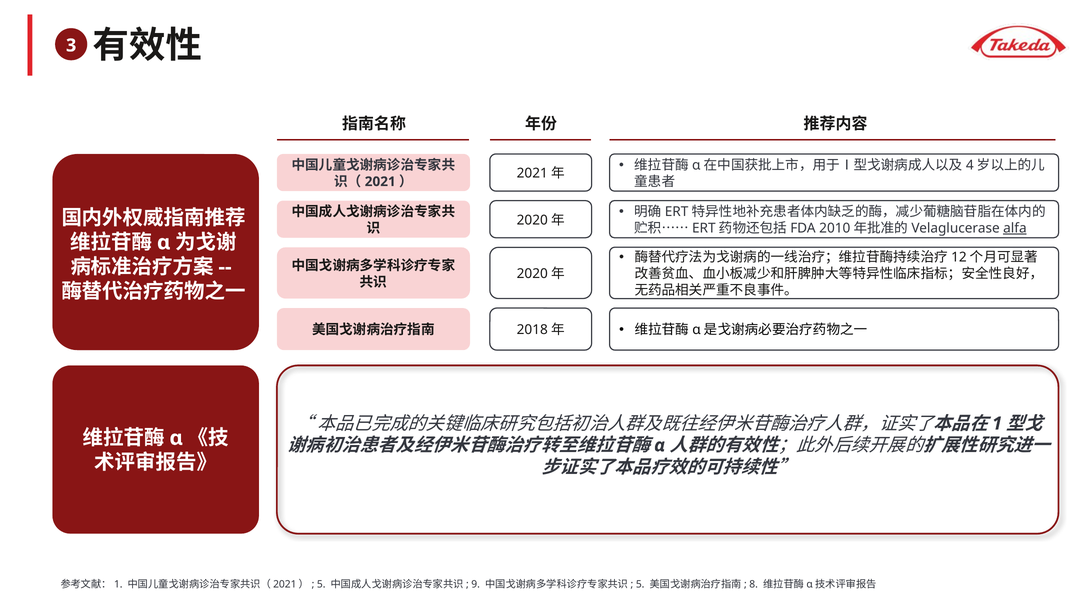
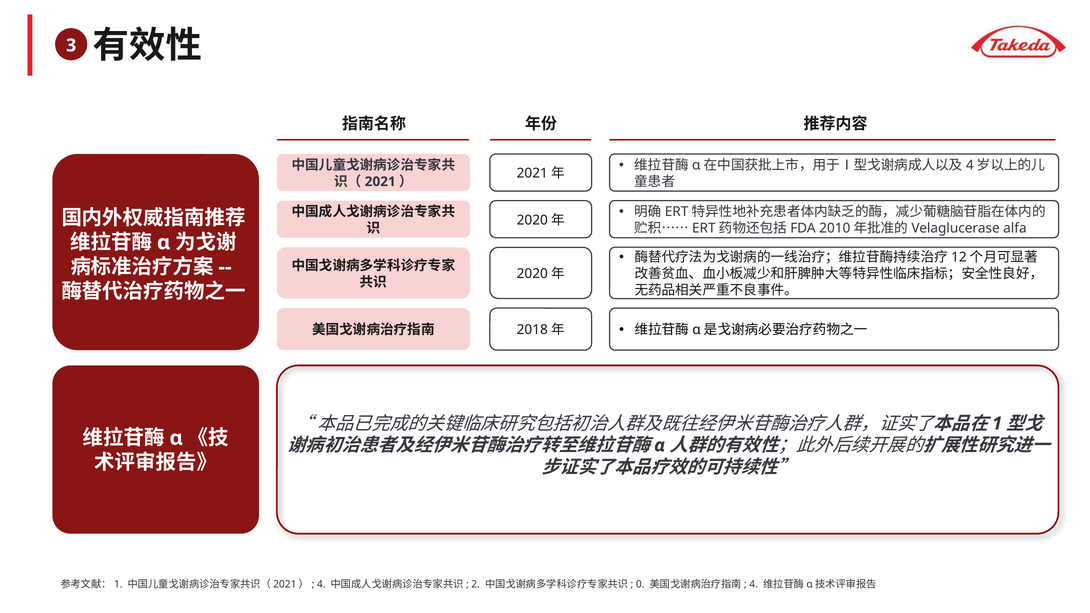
alfa underline: present -> none
5 at (321, 585): 5 -> 4
9: 9 -> 2
5 at (640, 585): 5 -> 0
8 at (754, 585): 8 -> 4
